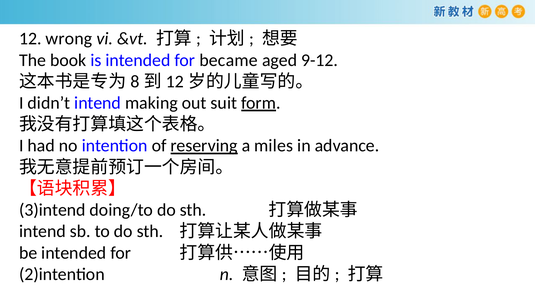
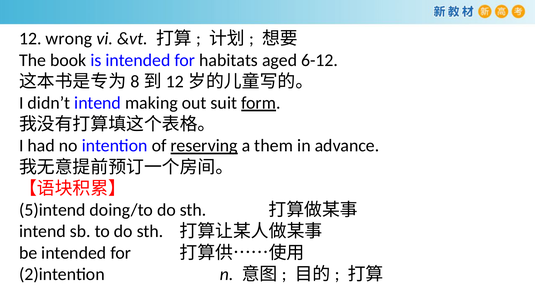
became: became -> habitats
9-12: 9-12 -> 6-12
miles: miles -> them
3)intend: 3)intend -> 5)intend
